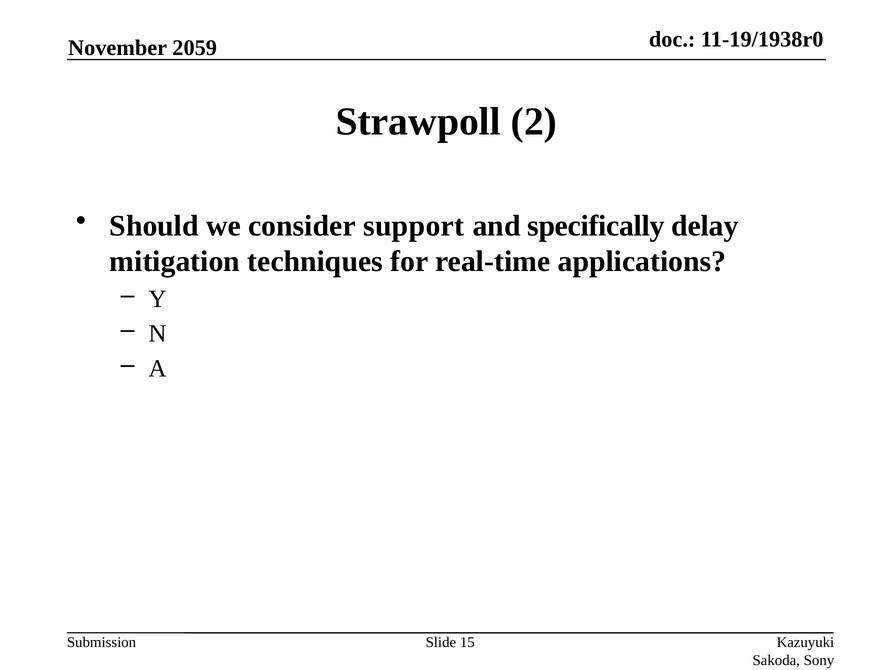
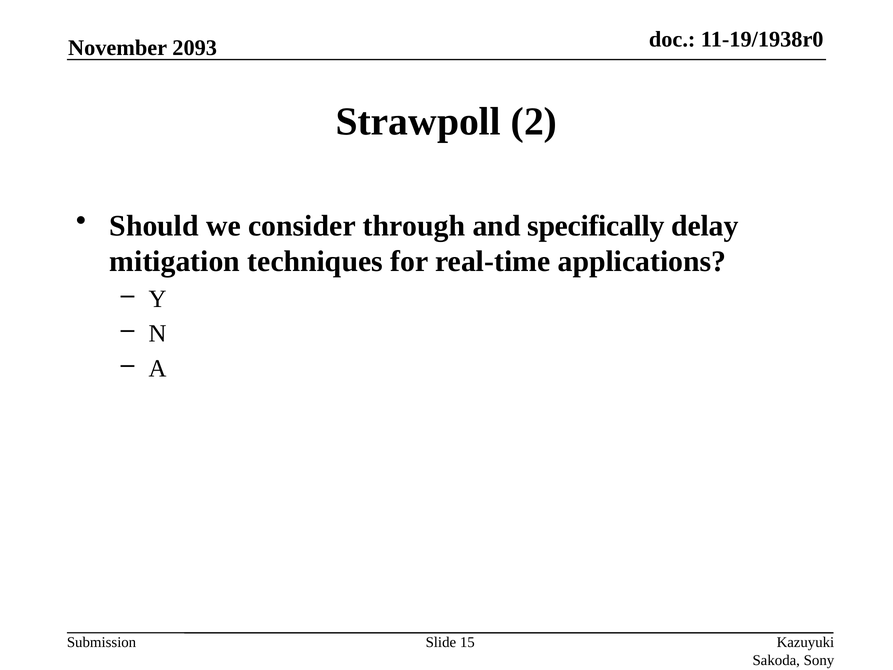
2059: 2059 -> 2093
support: support -> through
